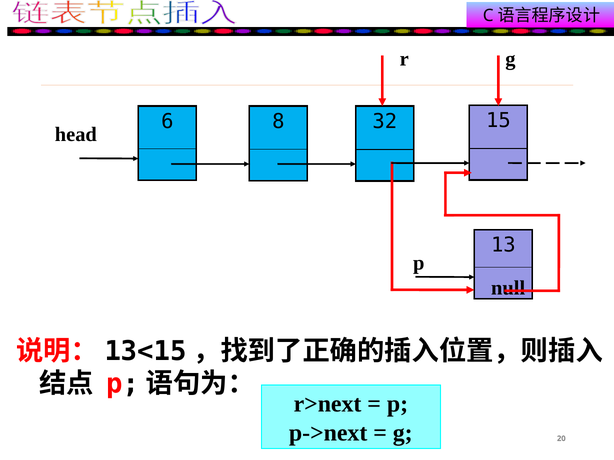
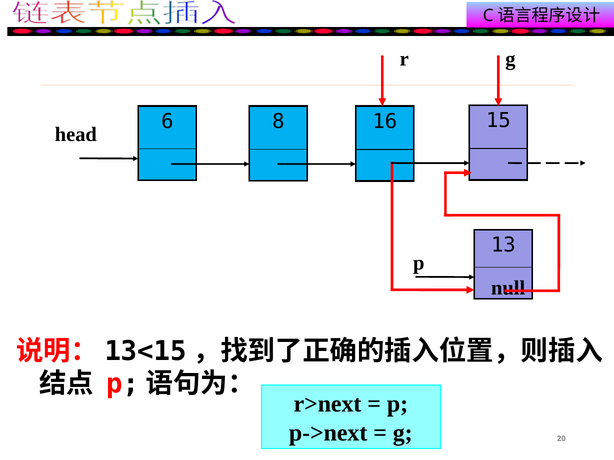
32: 32 -> 16
